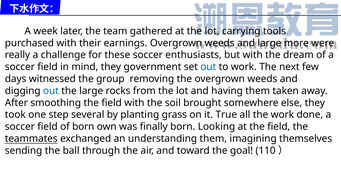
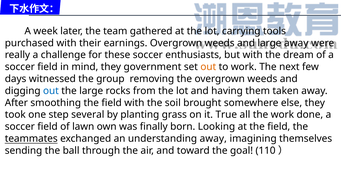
large more: more -> away
out at (208, 67) colour: blue -> orange
of born: born -> lawn
understanding them: them -> away
